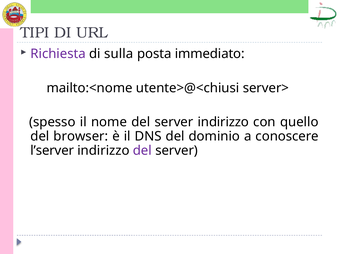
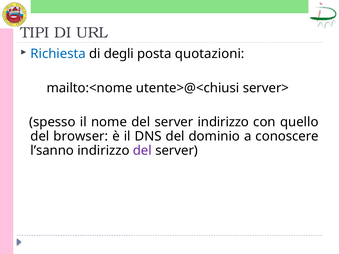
Richiesta colour: purple -> blue
sulla: sulla -> degli
immediato: immediato -> quotazioni
l’server: l’server -> l’sanno
